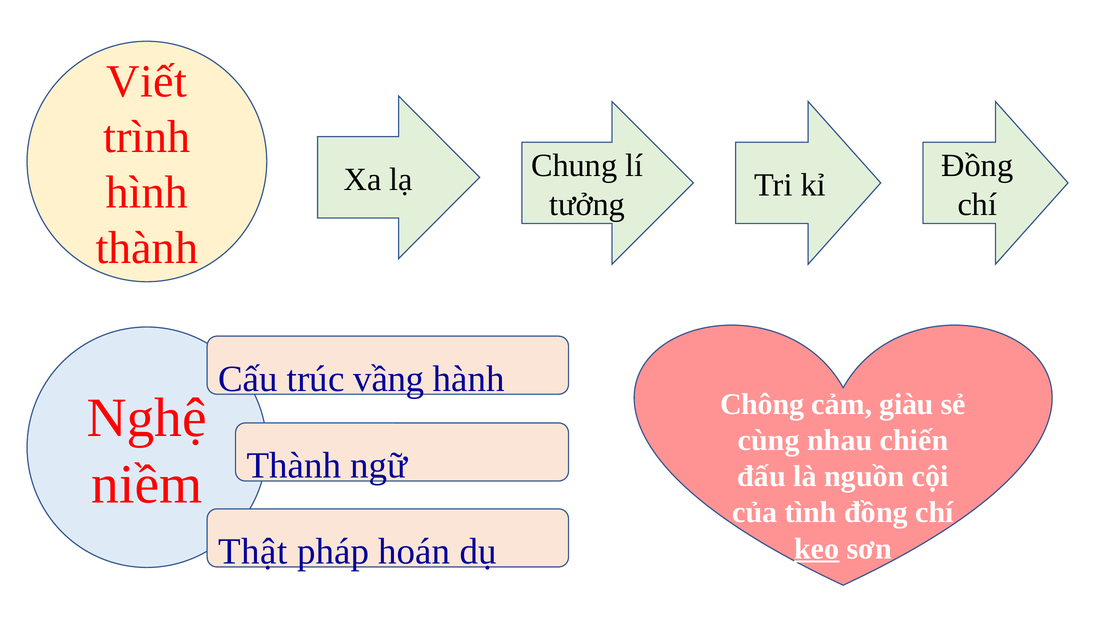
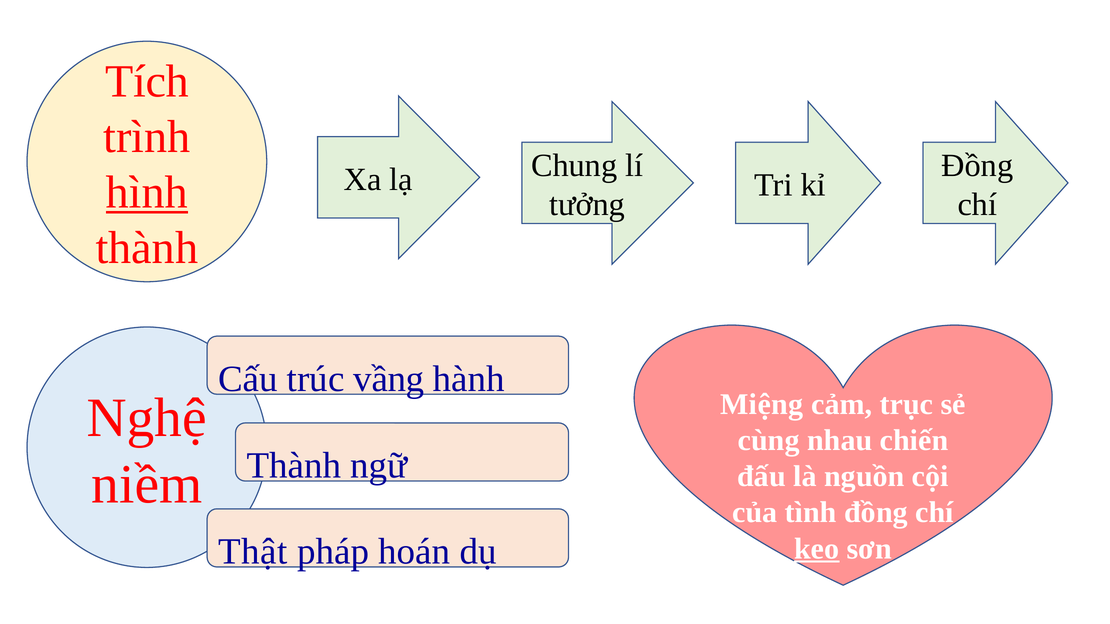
Viết: Viết -> Tích
hình underline: none -> present
Chông: Chông -> Miệng
giàu: giàu -> trục
